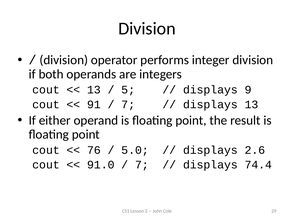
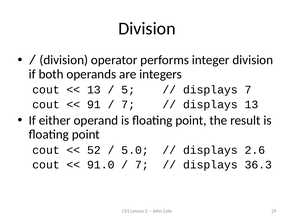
displays 9: 9 -> 7
76: 76 -> 52
74.4: 74.4 -> 36.3
